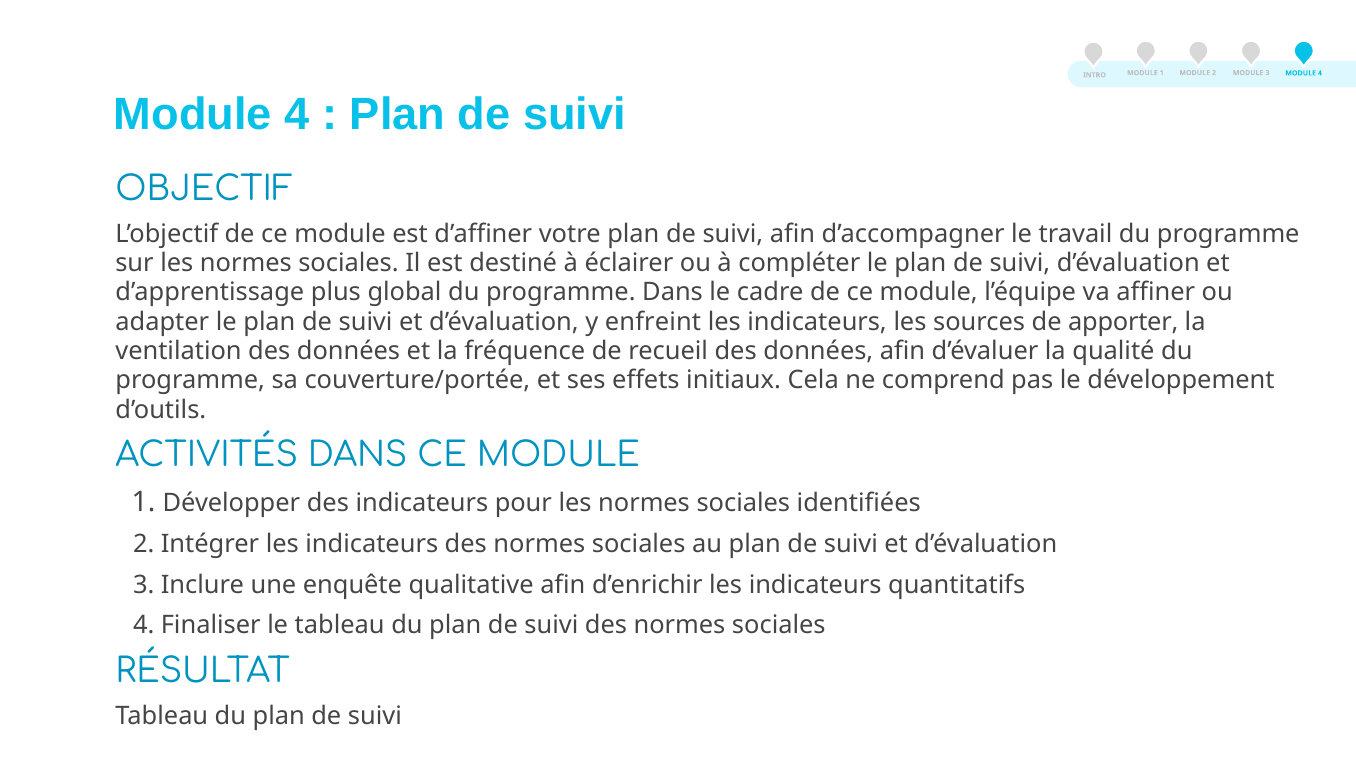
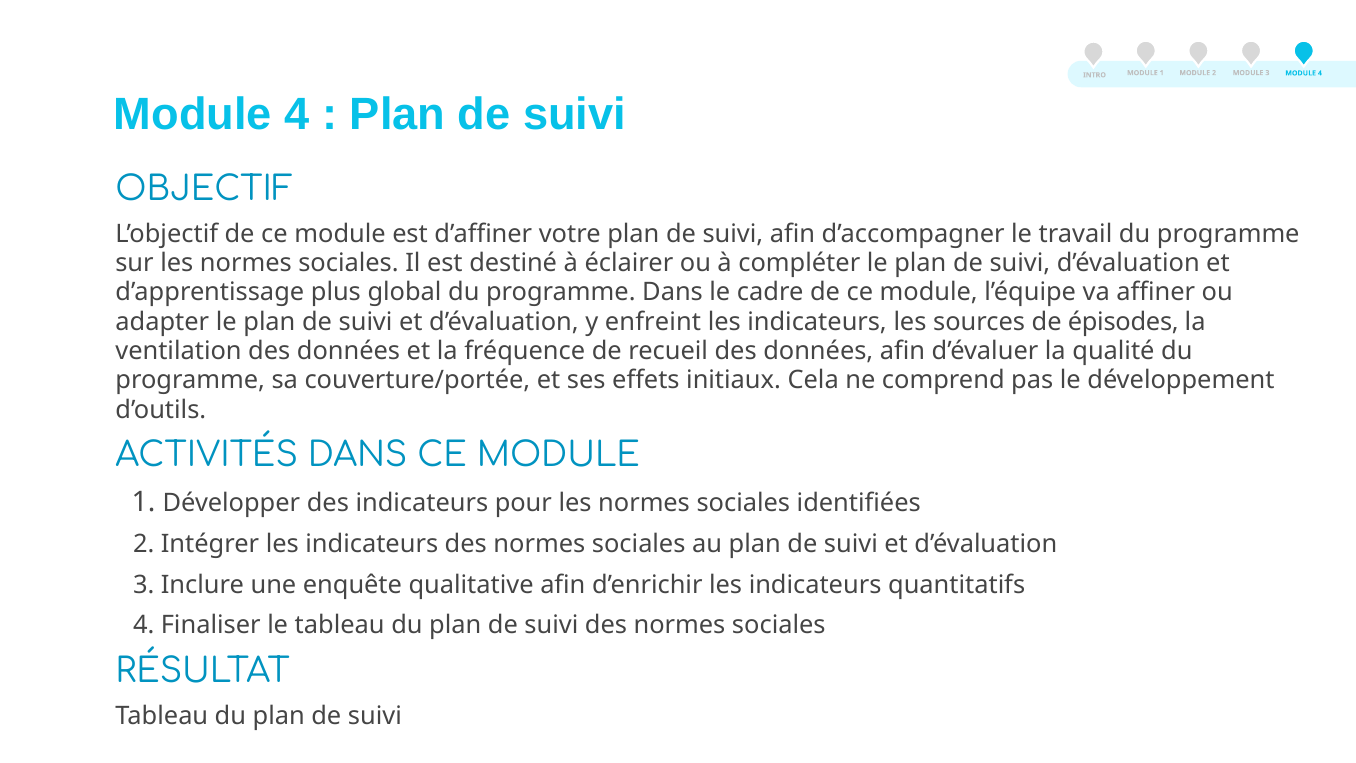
apporter: apporter -> épisodes
